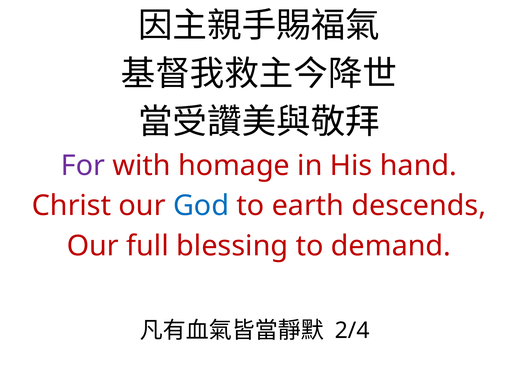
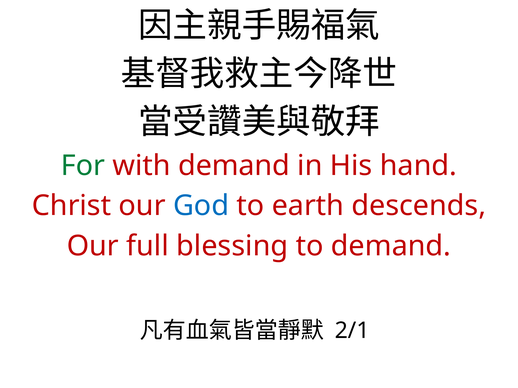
For colour: purple -> green
with homage: homage -> demand
2/4: 2/4 -> 2/1
